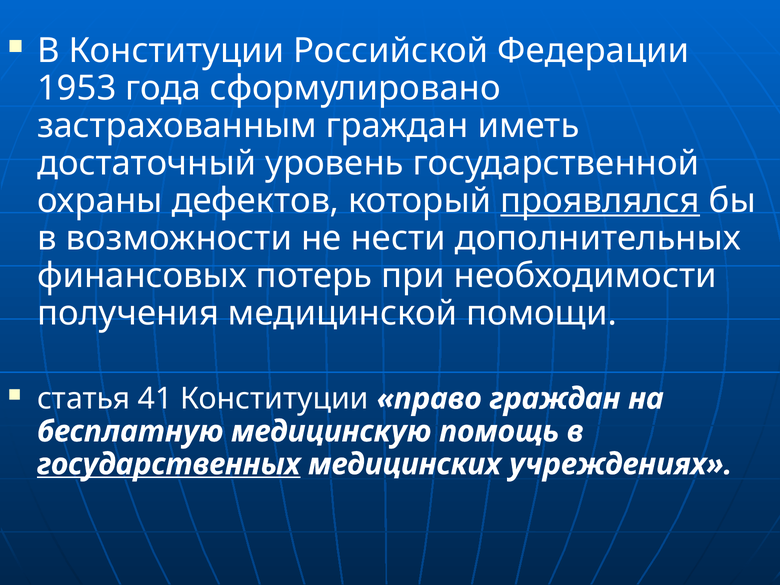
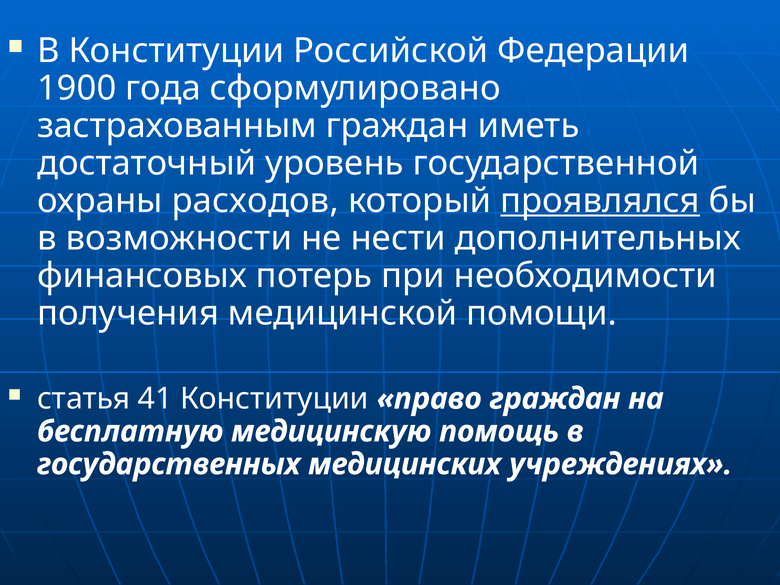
1953: 1953 -> 1900
дефектов: дефектов -> расходов
государственных underline: present -> none
